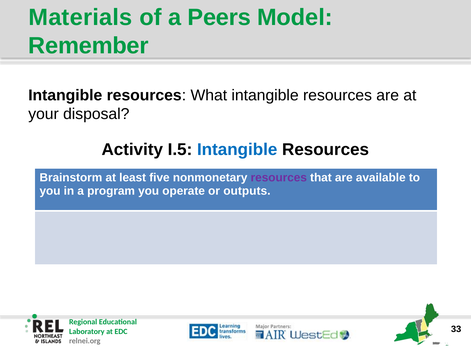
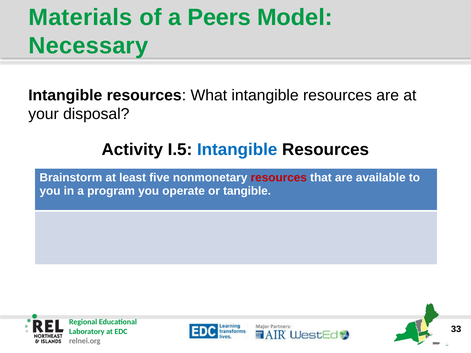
Remember: Remember -> Necessary
resources at (279, 178) colour: purple -> red
outputs: outputs -> tangible
